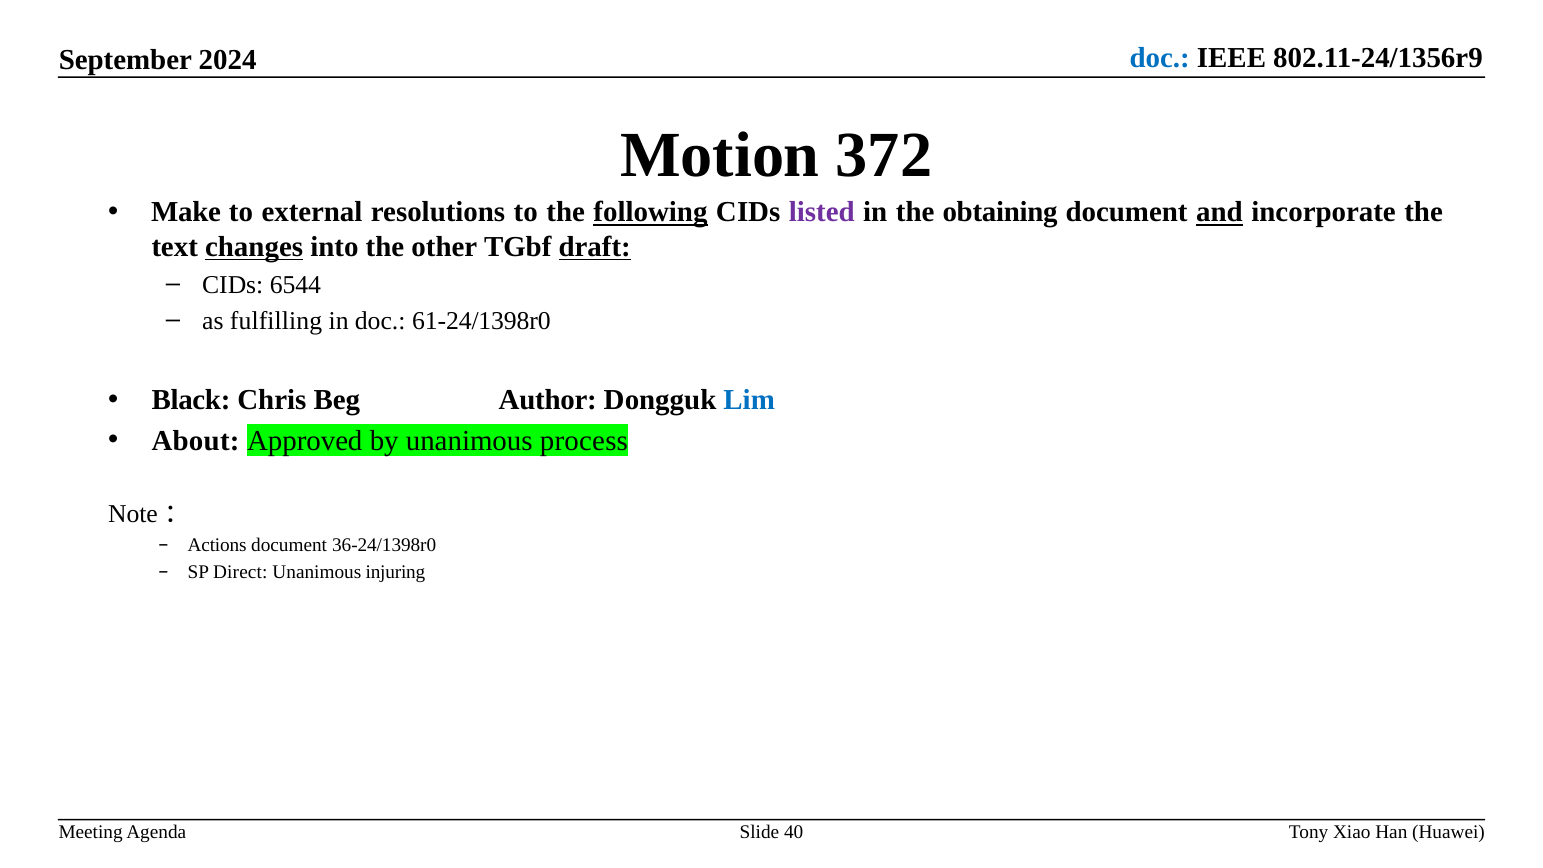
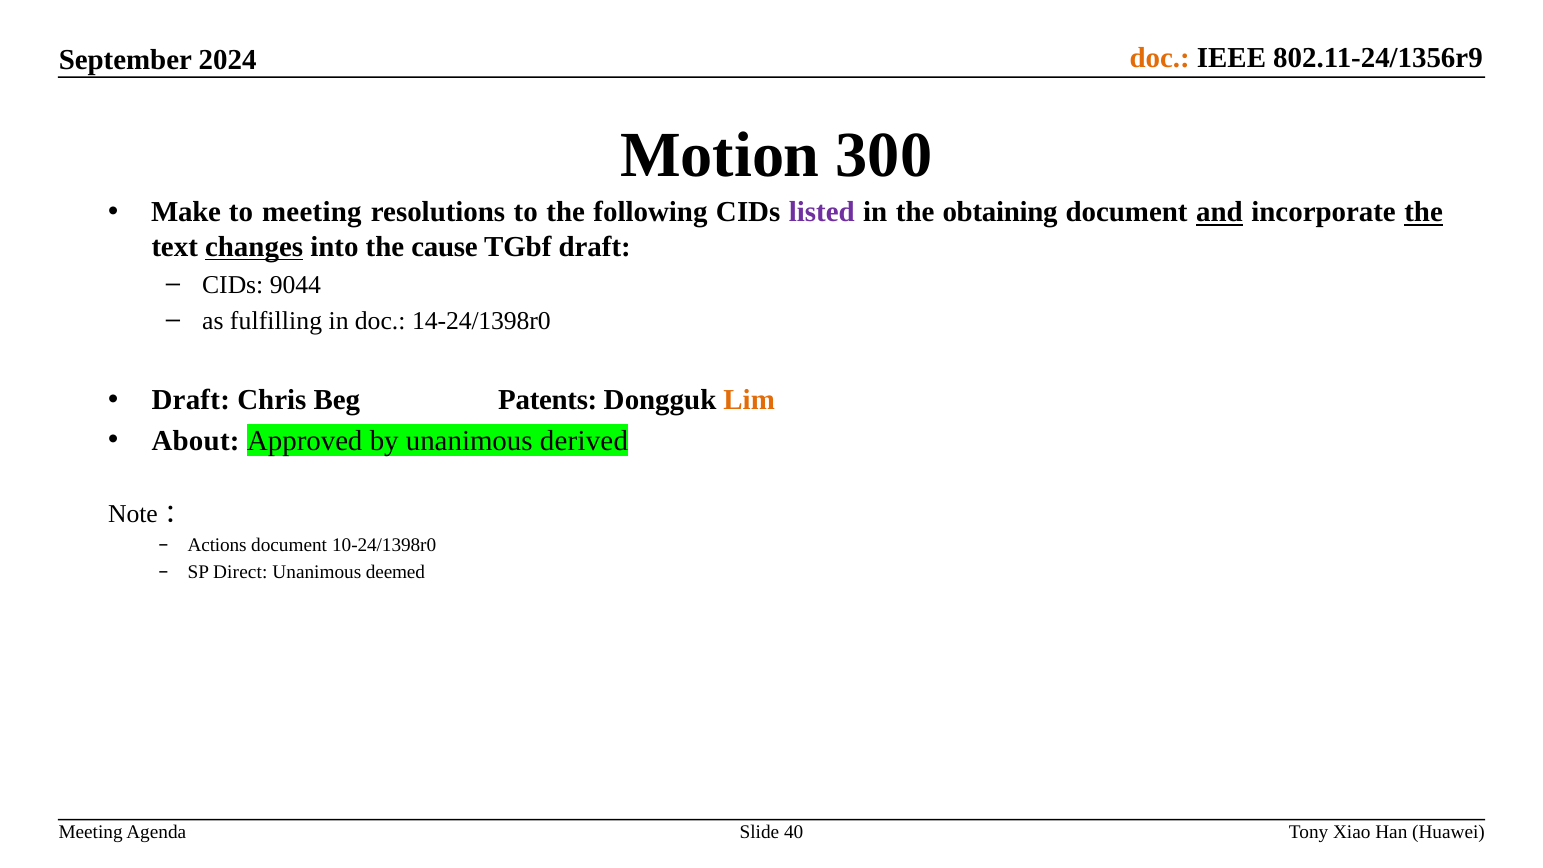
doc at (1160, 58) colour: blue -> orange
372: 372 -> 300
to external: external -> meeting
following underline: present -> none
the at (1424, 212) underline: none -> present
other: other -> cause
draft at (595, 247) underline: present -> none
6544: 6544 -> 9044
61-24/1398r0: 61-24/1398r0 -> 14-24/1398r0
Black at (191, 400): Black -> Draft
Author: Author -> Patents
Lim colour: blue -> orange
process: process -> derived
36-24/1398r0: 36-24/1398r0 -> 10-24/1398r0
injuring: injuring -> deemed
